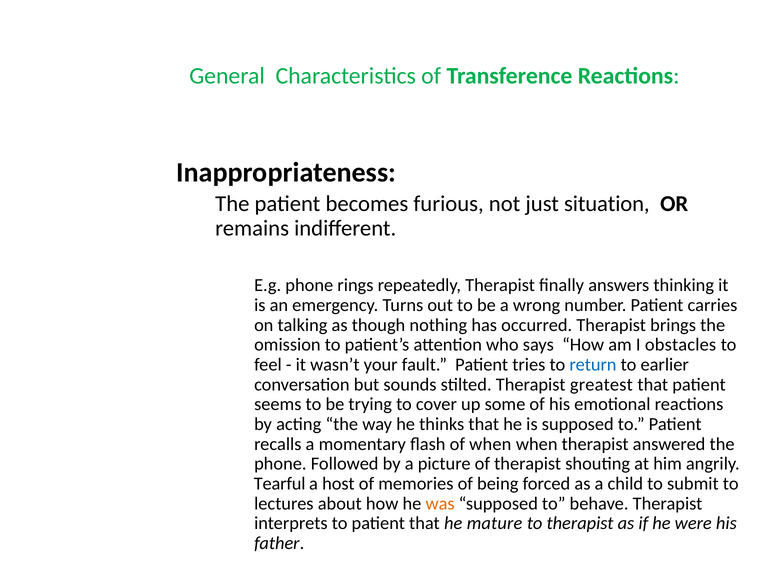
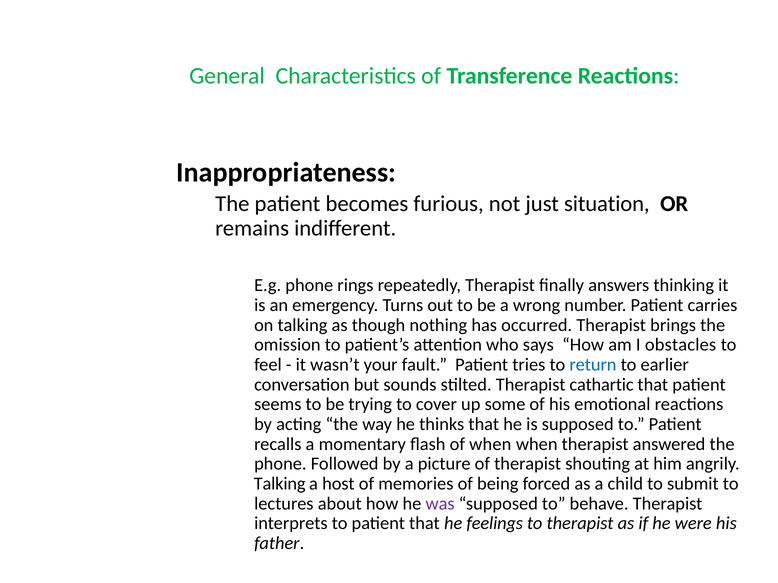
greatest: greatest -> cathartic
Tearful at (280, 484): Tearful -> Talking
was colour: orange -> purple
mature: mature -> feelings
